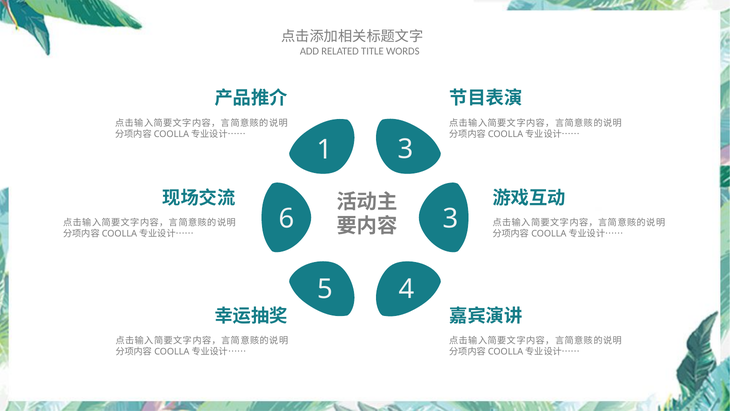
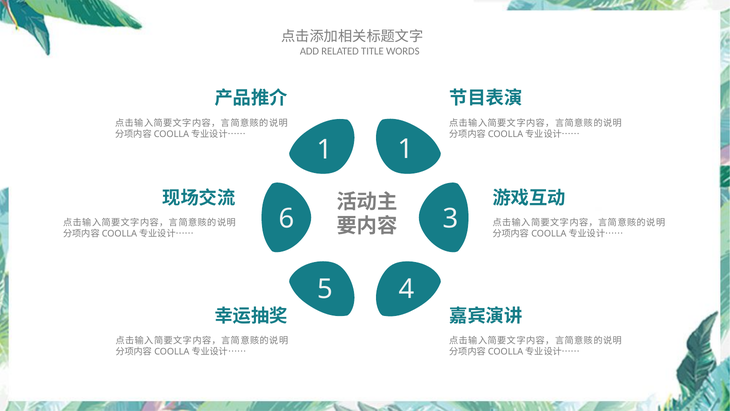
1 3: 3 -> 1
